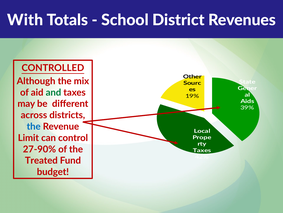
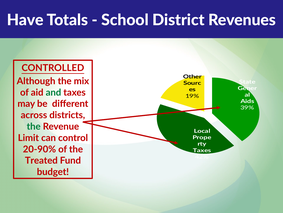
With: With -> Have
the at (34, 126) colour: blue -> green
27-90%: 27-90% -> 20-90%
